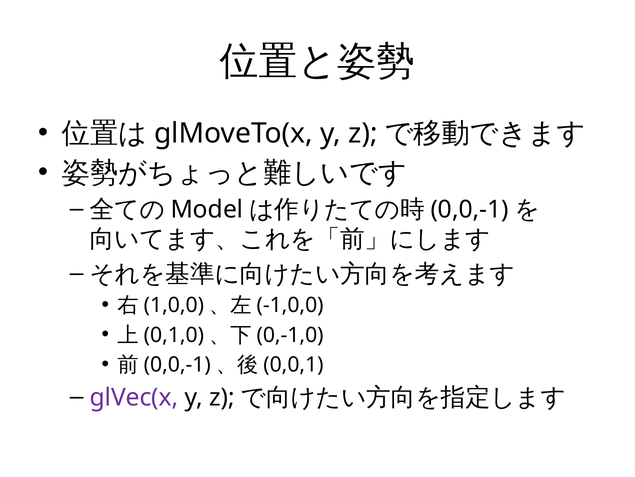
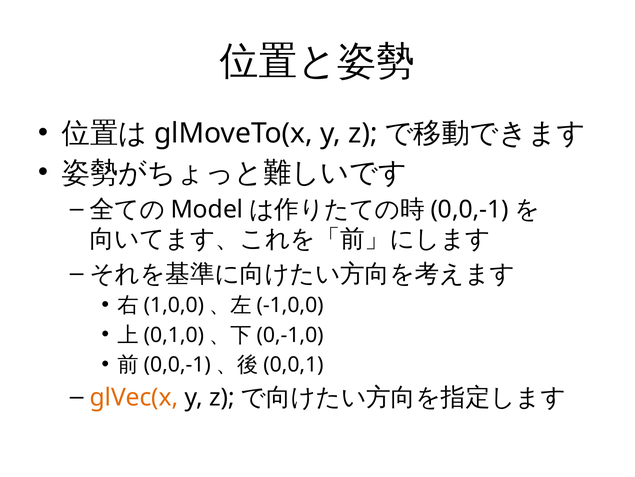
glVec(x colour: purple -> orange
